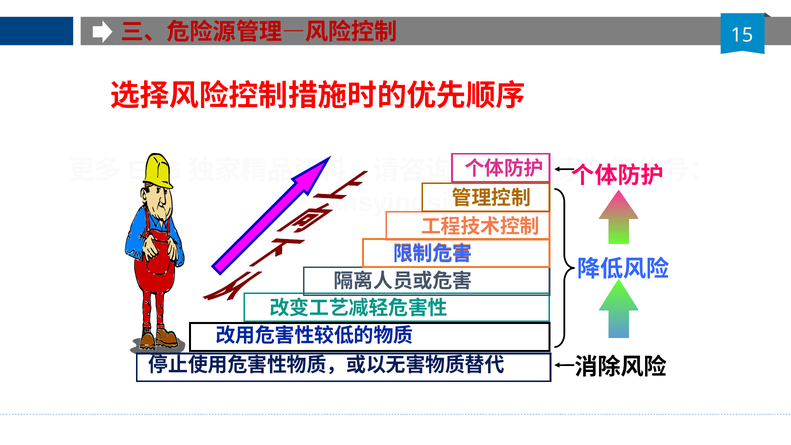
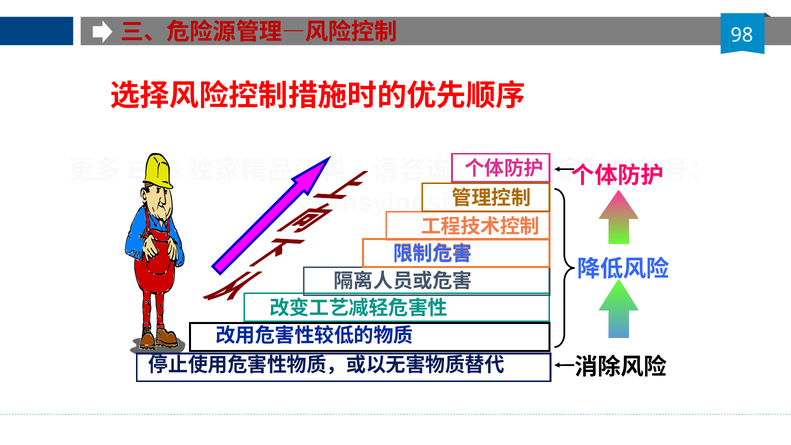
15: 15 -> 98
